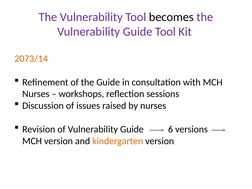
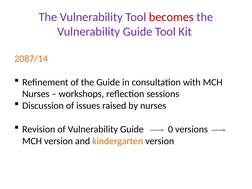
becomes colour: black -> red
2073/14: 2073/14 -> 2087/14
6: 6 -> 0
